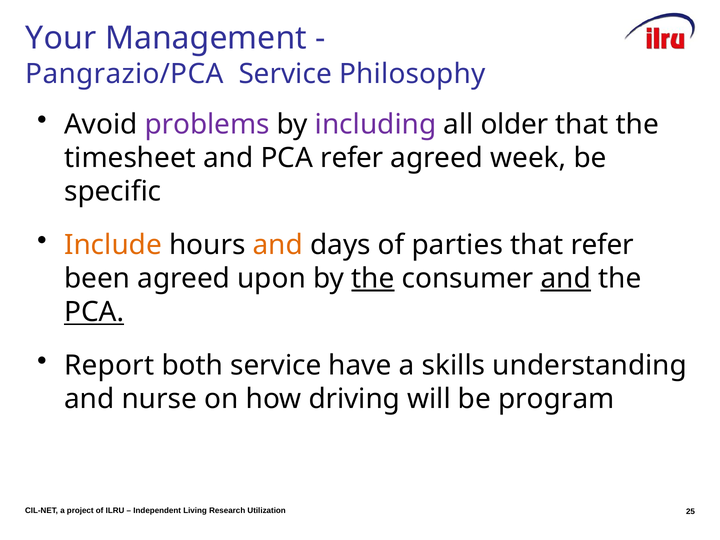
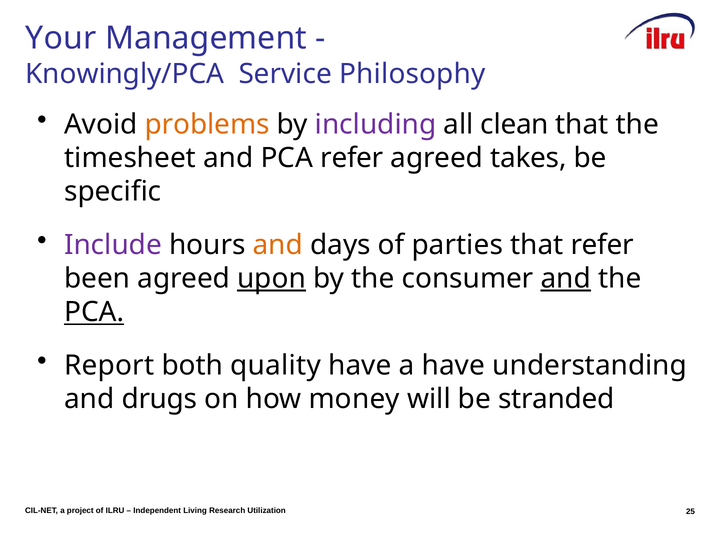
Pangrazio/PCA: Pangrazio/PCA -> Knowingly/PCA
problems colour: purple -> orange
older: older -> clean
week: week -> takes
Include colour: orange -> purple
upon underline: none -> present
the at (373, 278) underline: present -> none
both service: service -> quality
a skills: skills -> have
nurse: nurse -> drugs
driving: driving -> money
program: program -> stranded
